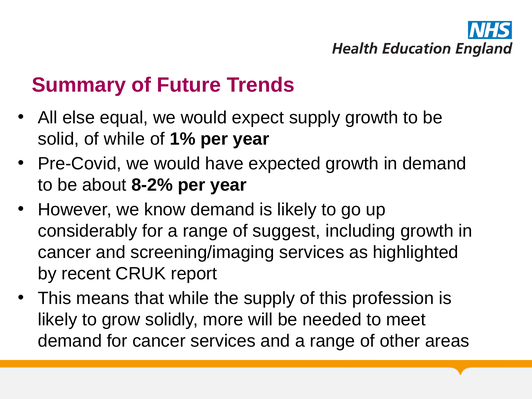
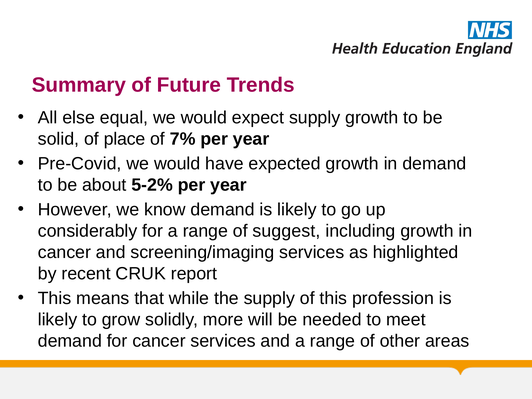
of while: while -> place
1%: 1% -> 7%
8-2%: 8-2% -> 5-2%
